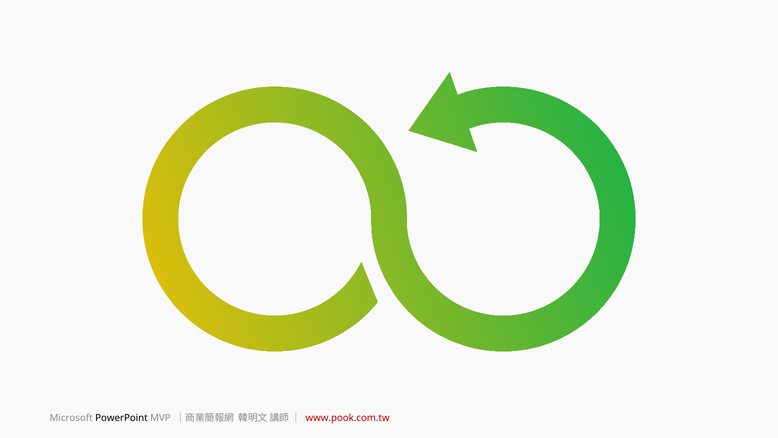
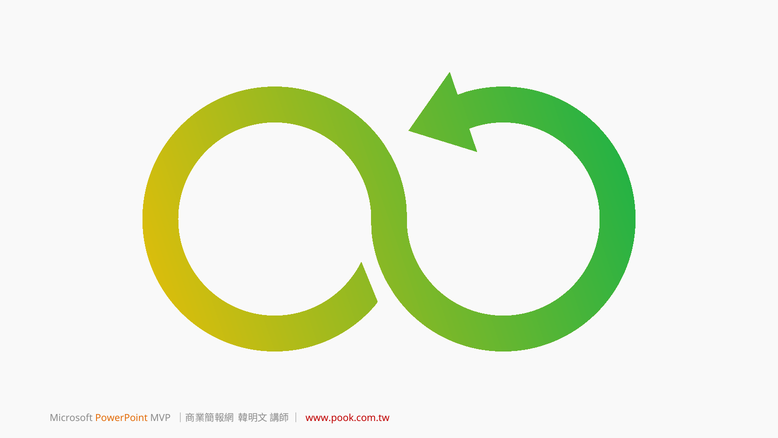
PowerPoint colour: black -> orange
